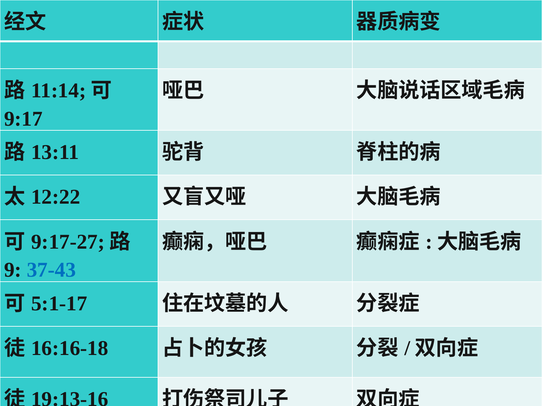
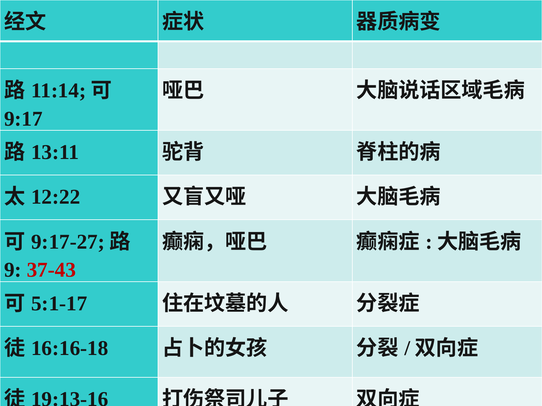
37-43 colour: blue -> red
